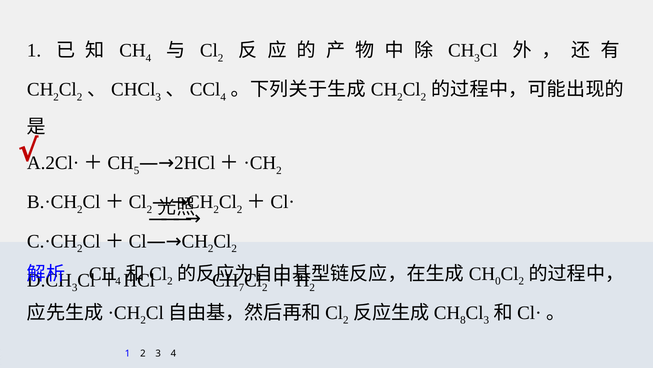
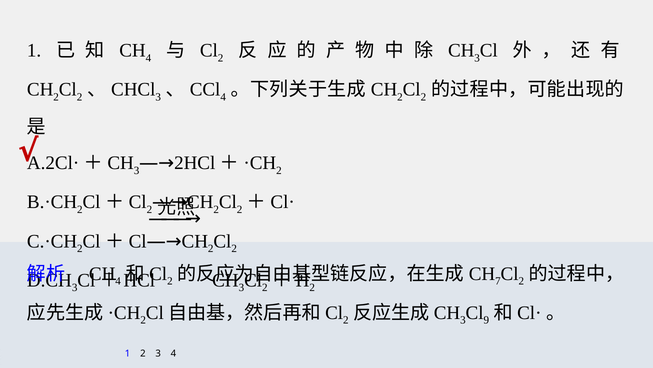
5 at (137, 170): 5 -> 3
0: 0 -> 7
7 at (241, 287): 7 -> 3
8 at (463, 320): 8 -> 3
3 at (486, 320): 3 -> 9
